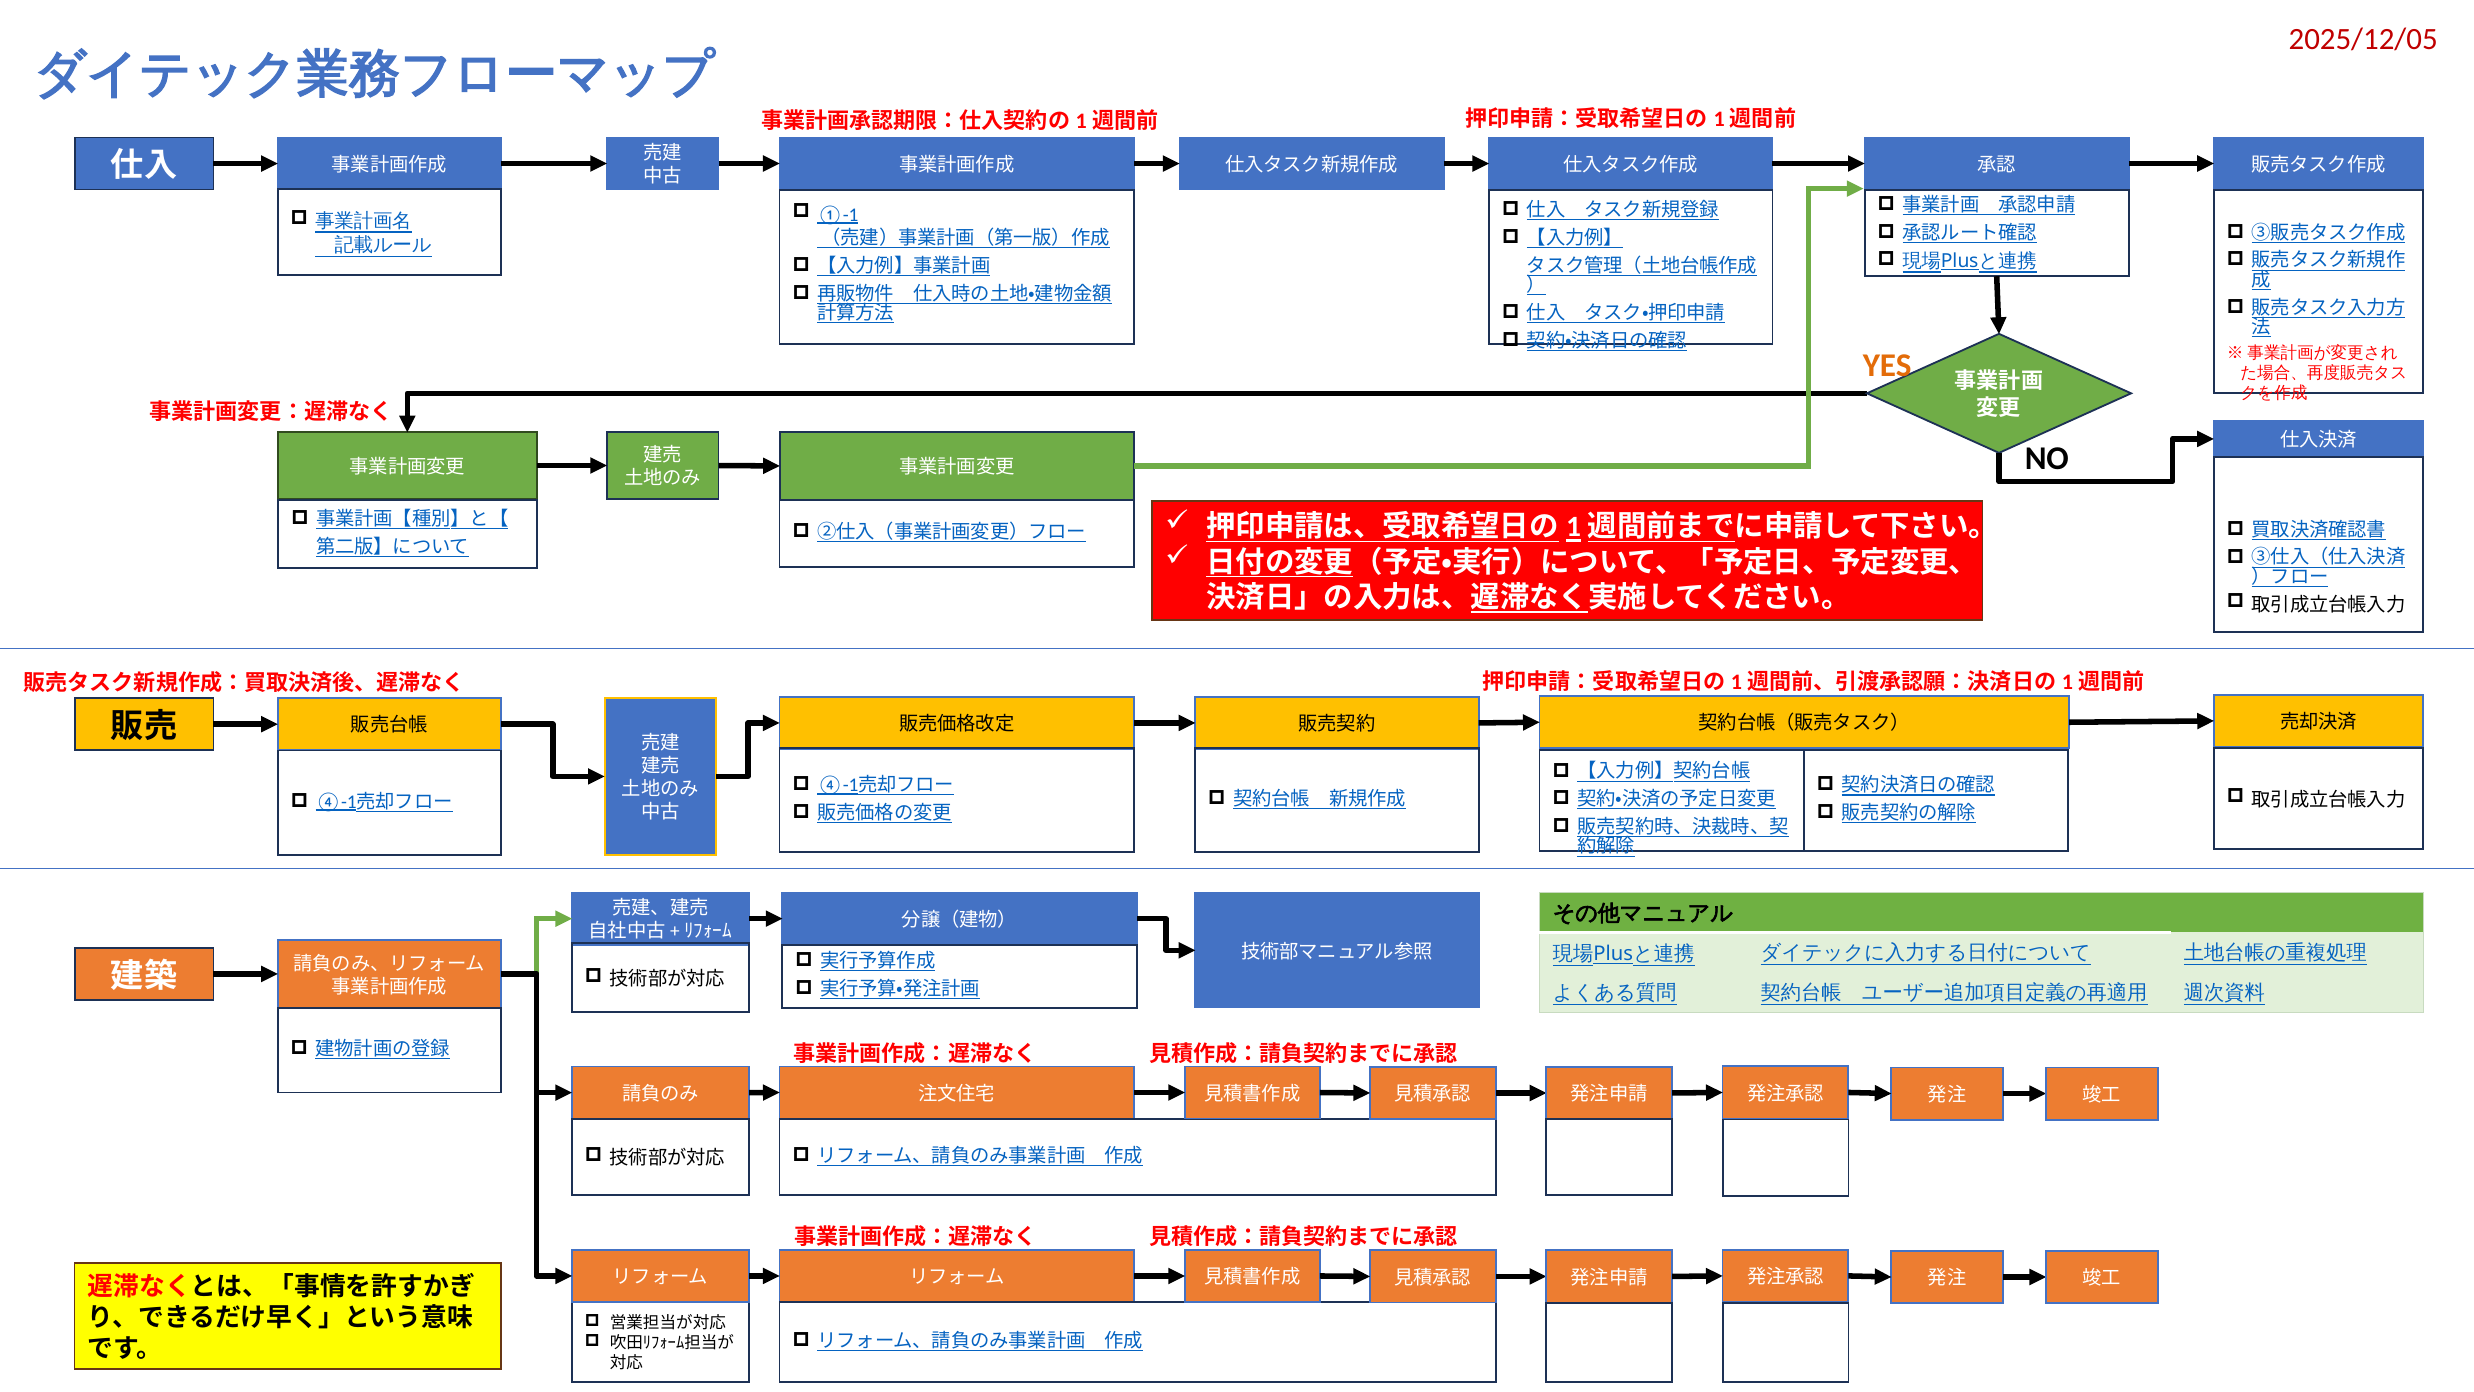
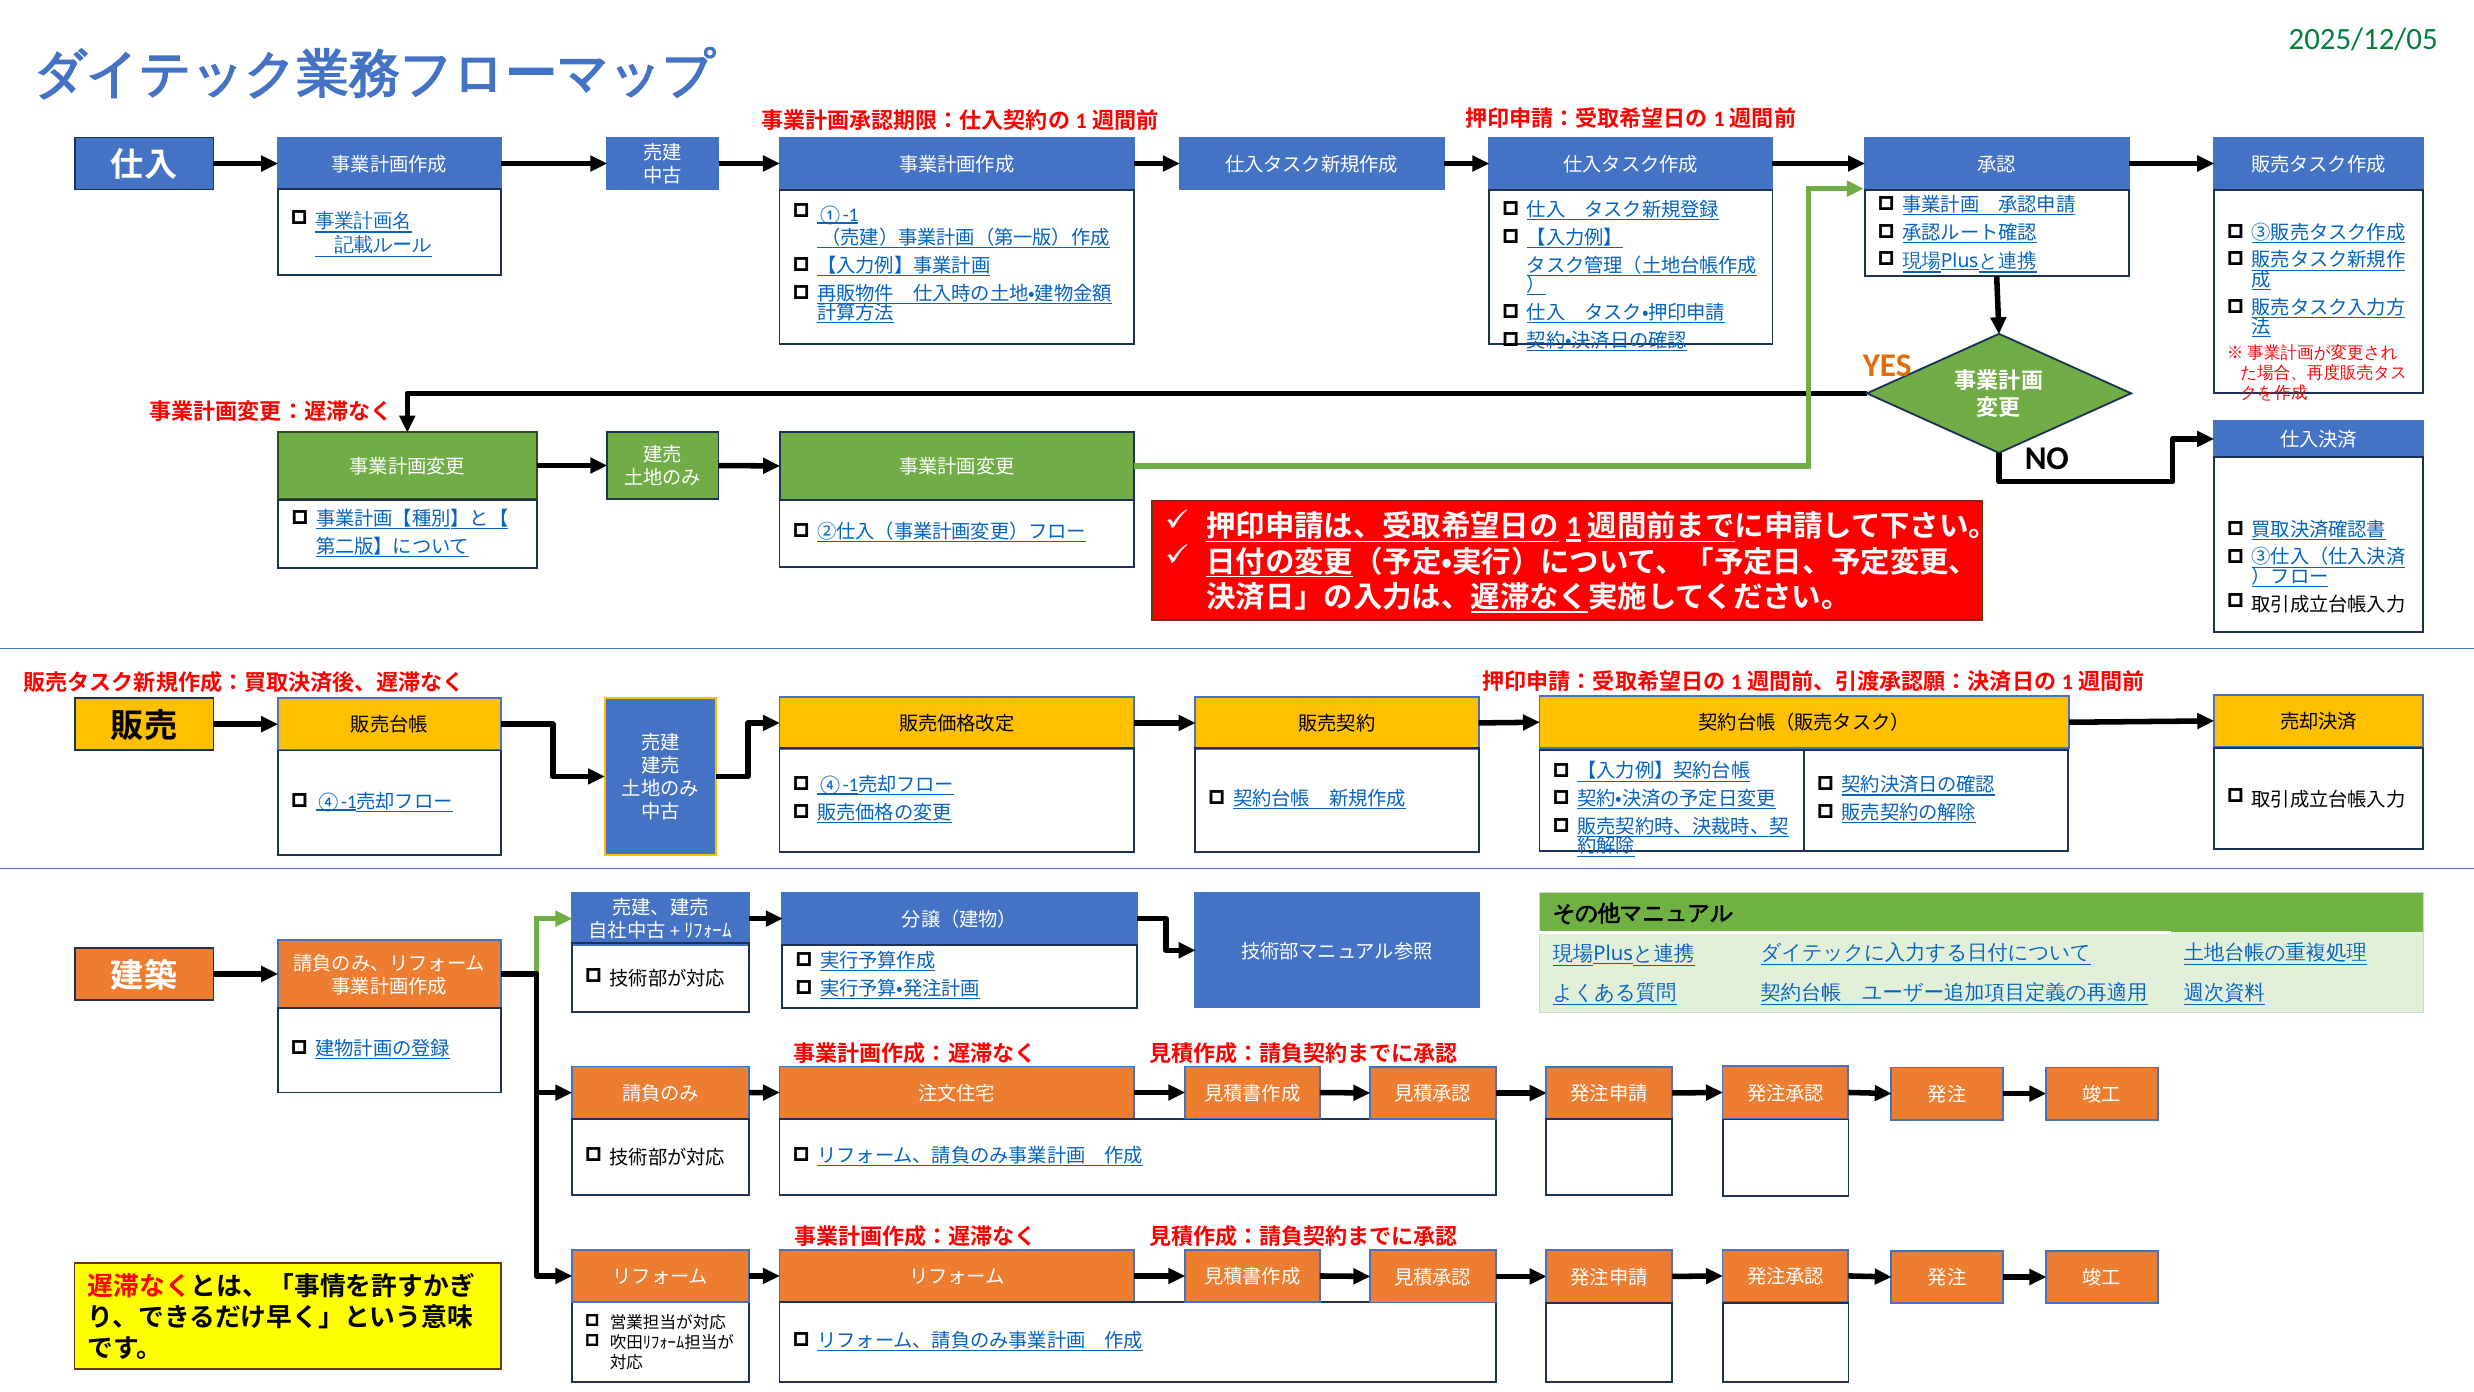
2025/12/05 colour: red -> green
